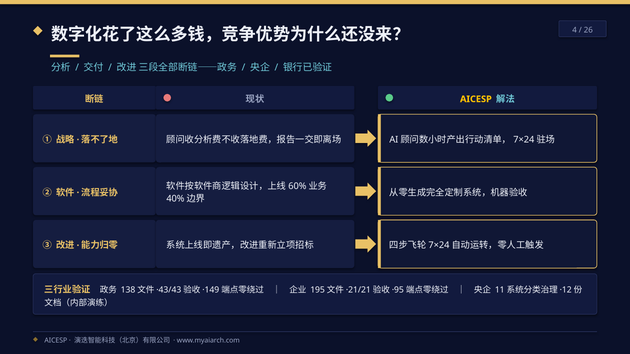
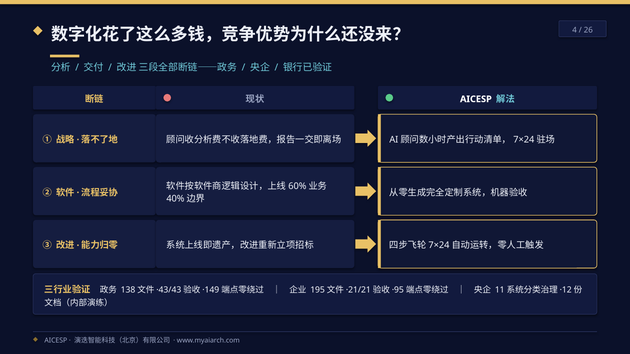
AICESP at (476, 99) colour: yellow -> white
